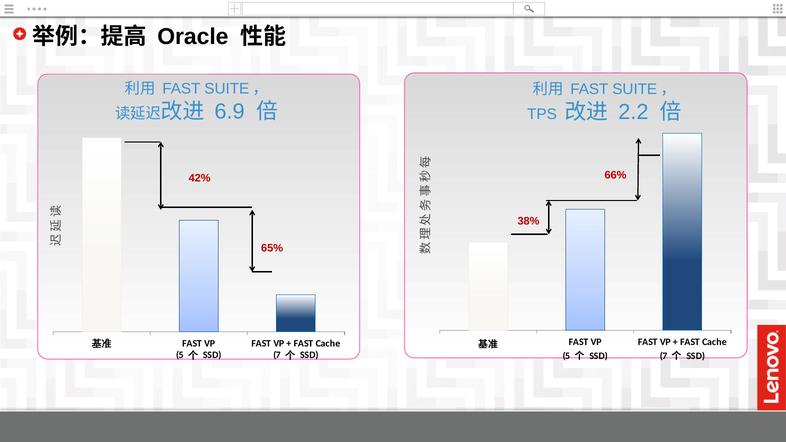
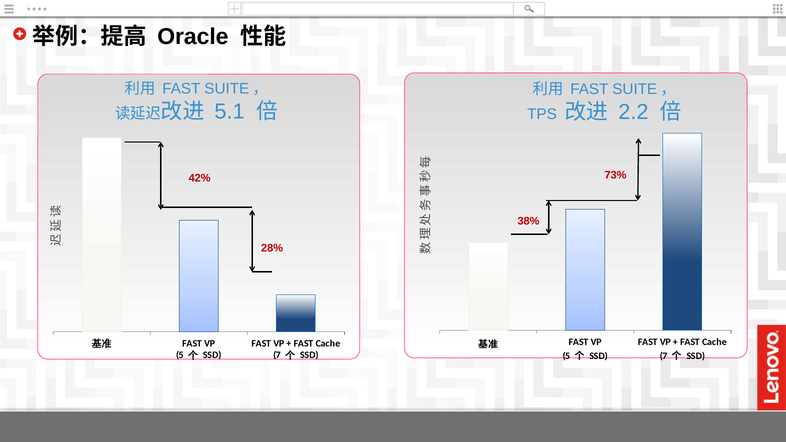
6.9: 6.9 -> 5.1
66%: 66% -> 73%
65%: 65% -> 28%
